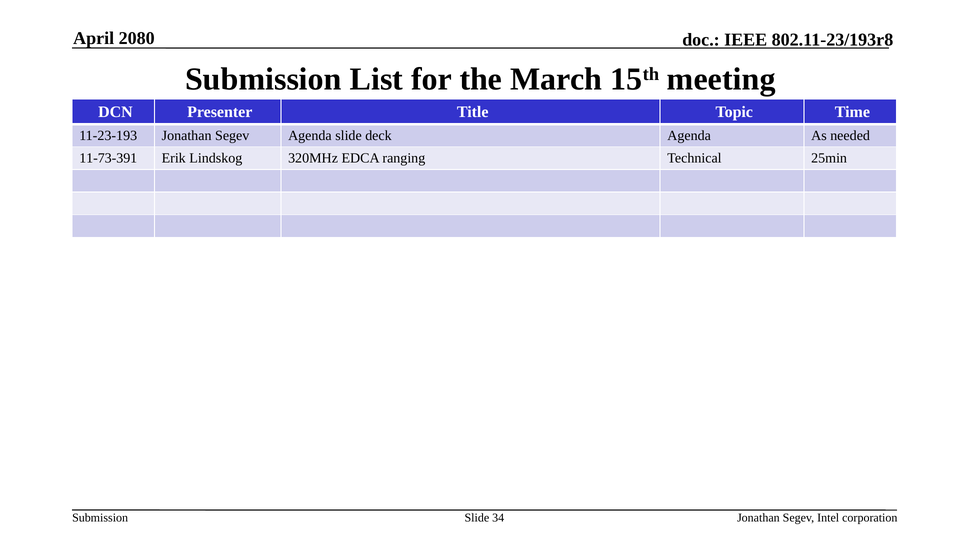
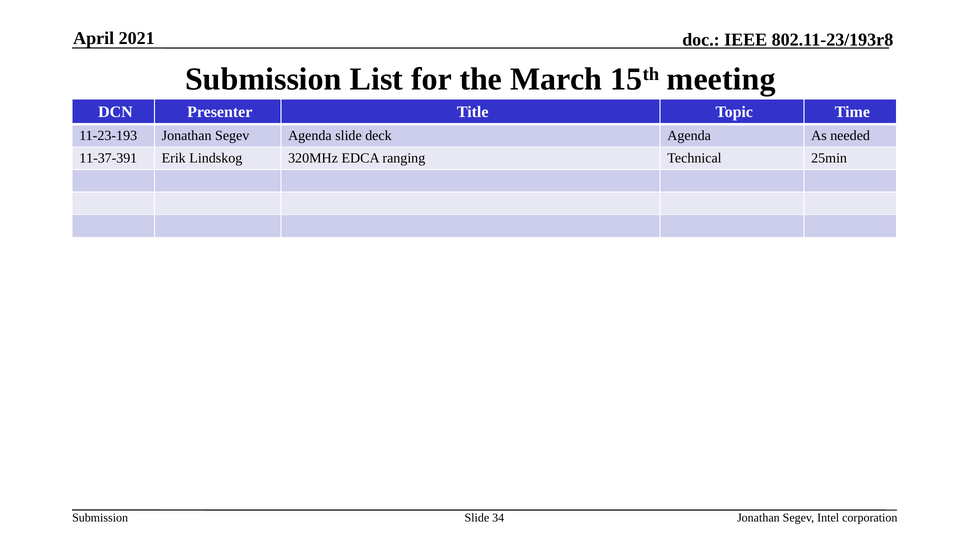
2080: 2080 -> 2021
11-73-391: 11-73-391 -> 11-37-391
